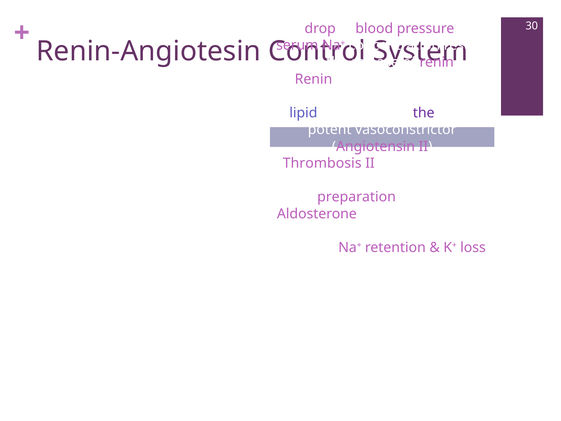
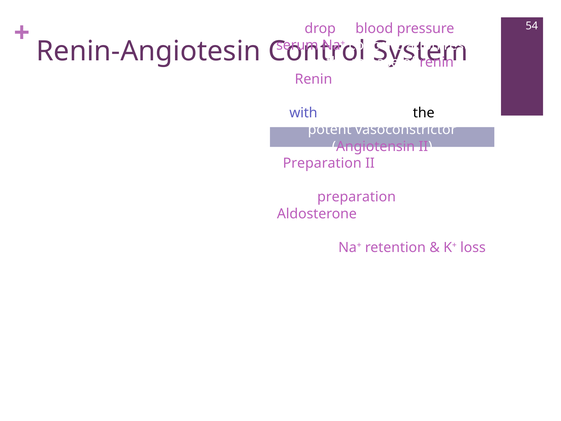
30: 30 -> 54
lipid: lipid -> with
the at (424, 113) colour: purple -> black
Thrombosis at (322, 163): Thrombosis -> Preparation
